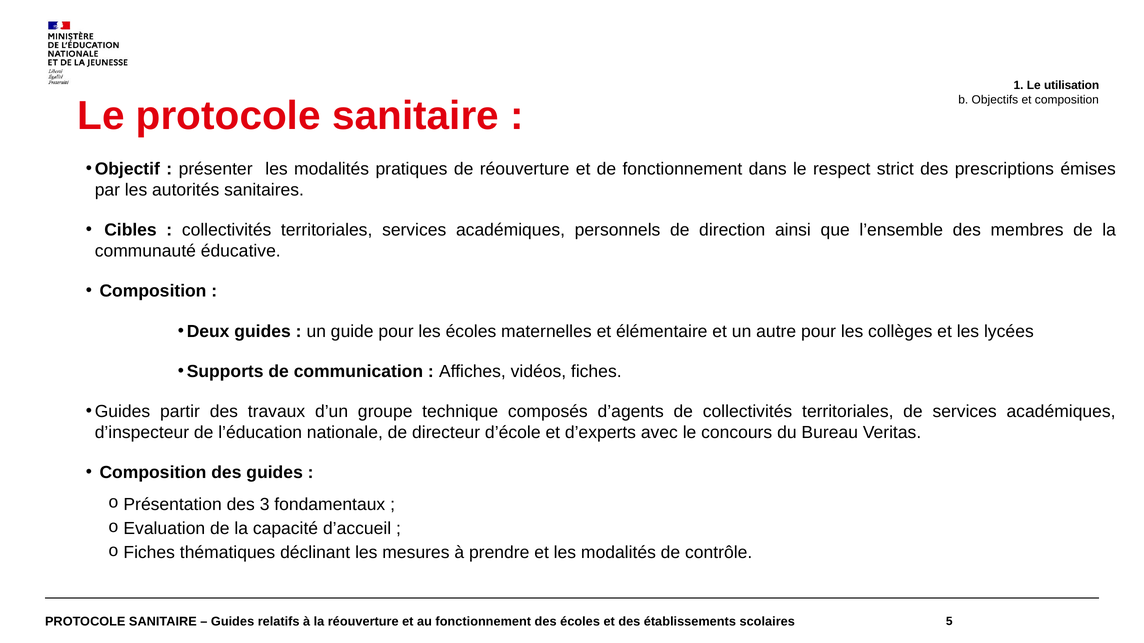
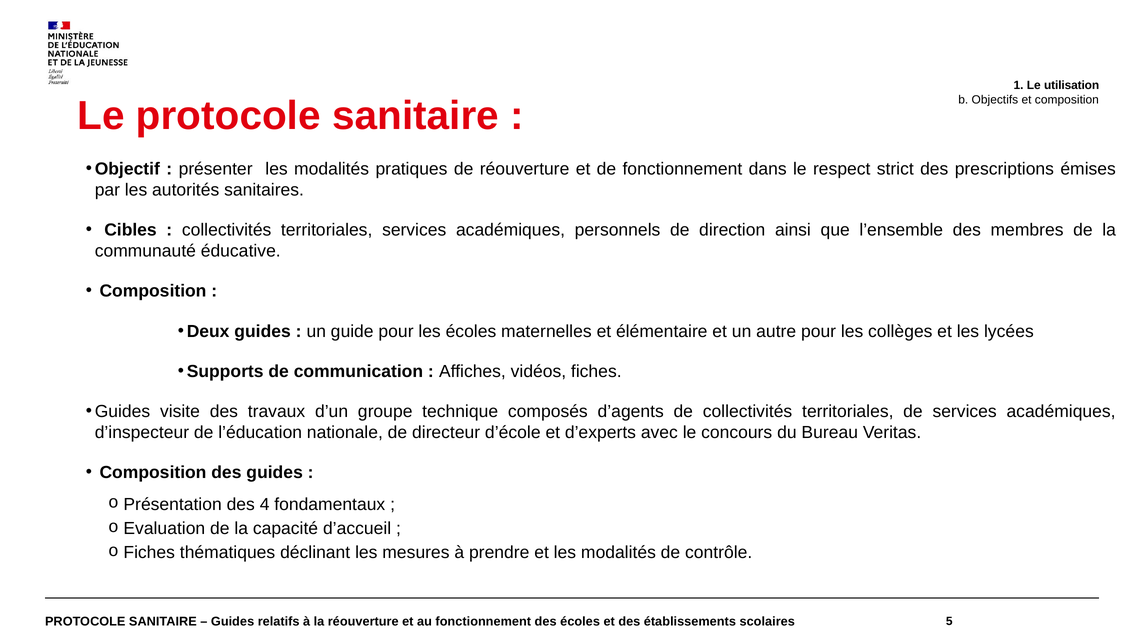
partir: partir -> visite
3: 3 -> 4
